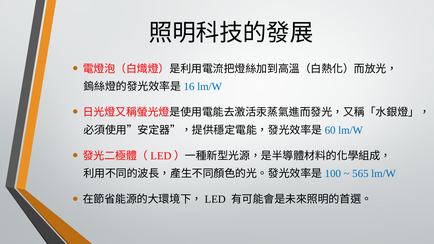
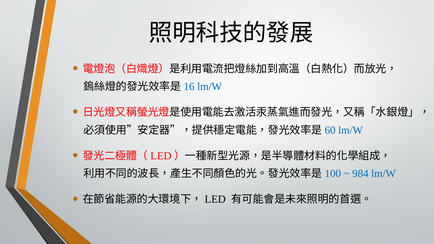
565: 565 -> 984
